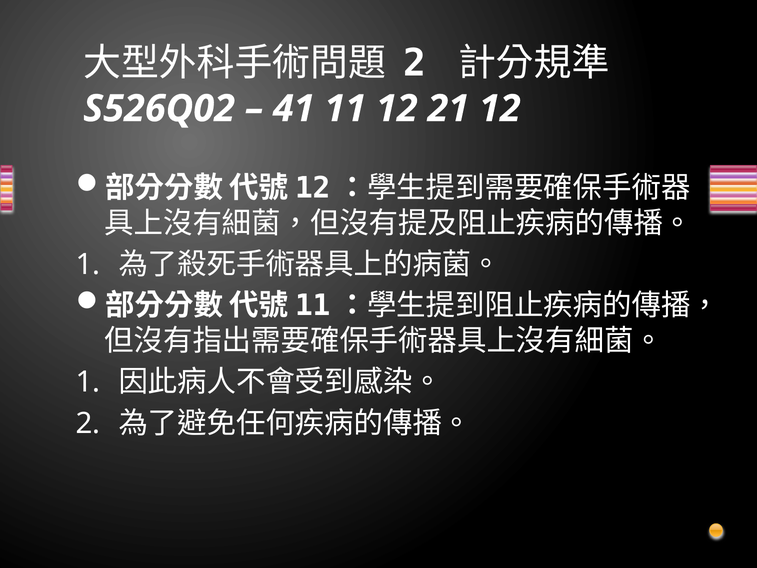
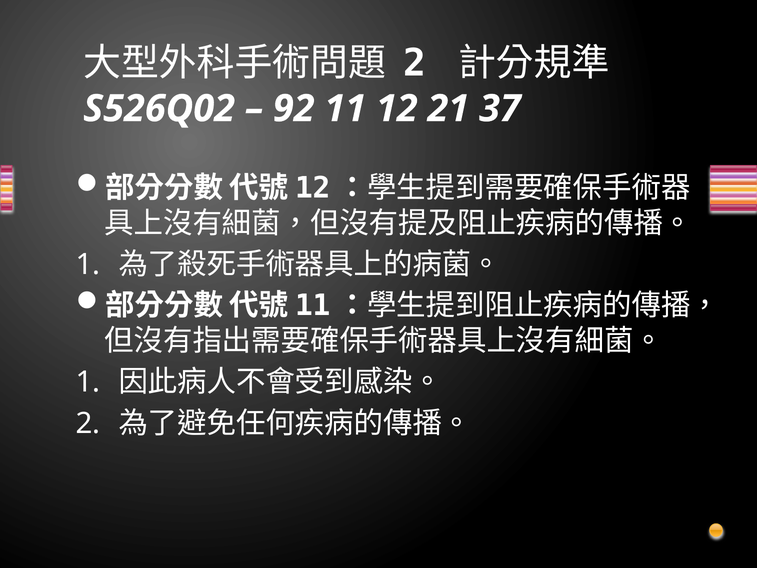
41: 41 -> 92
21 12: 12 -> 37
